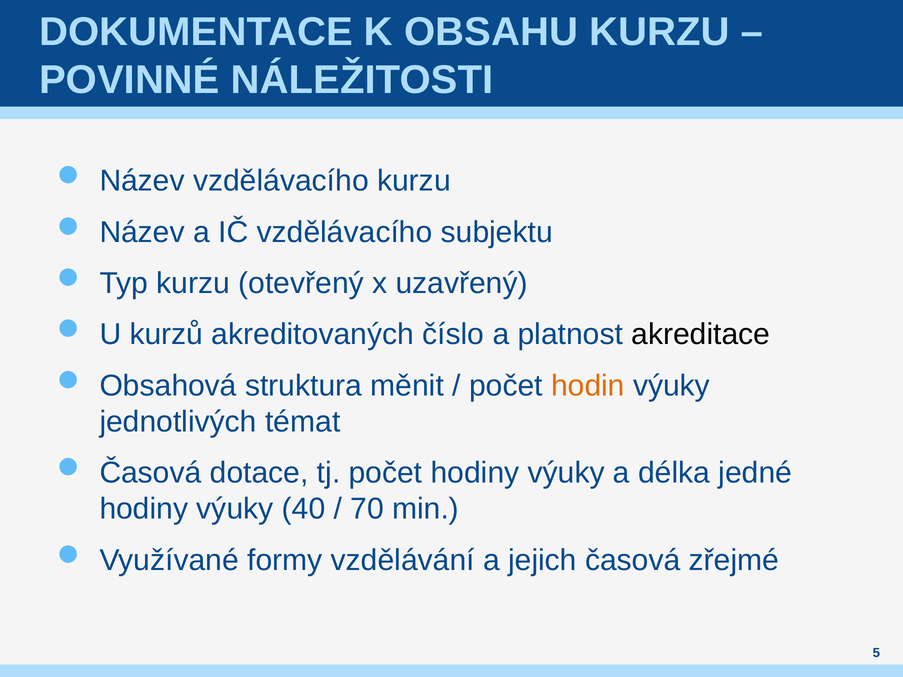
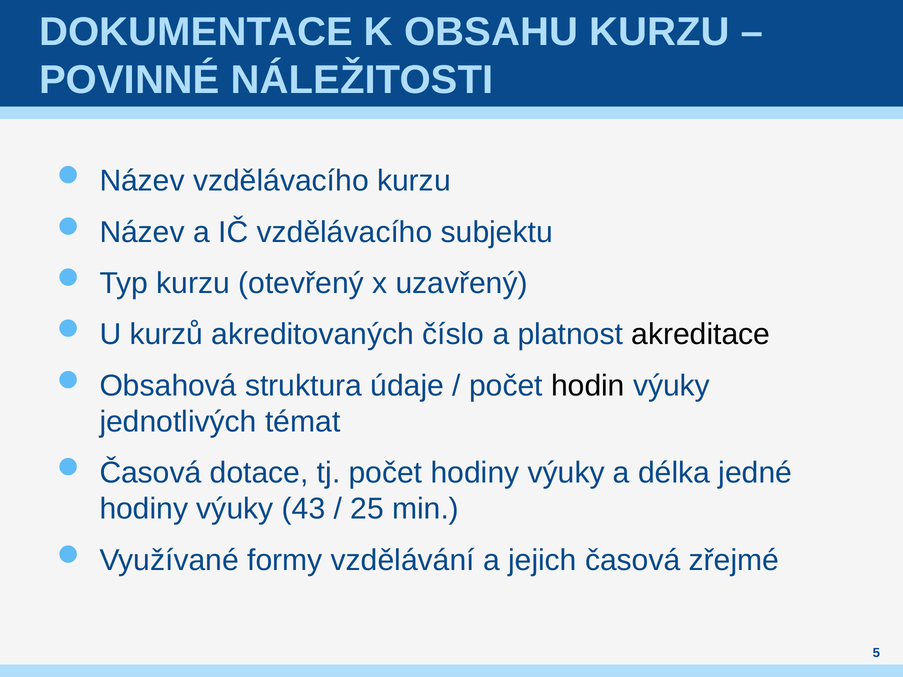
měnit: měnit -> údaje
hodin colour: orange -> black
40: 40 -> 43
70: 70 -> 25
